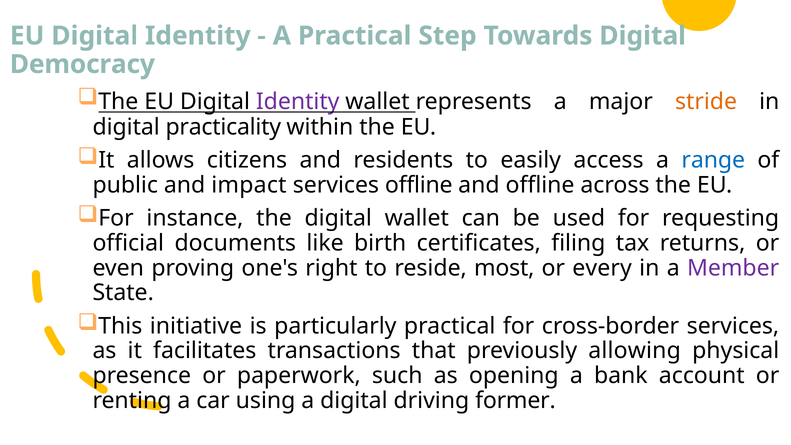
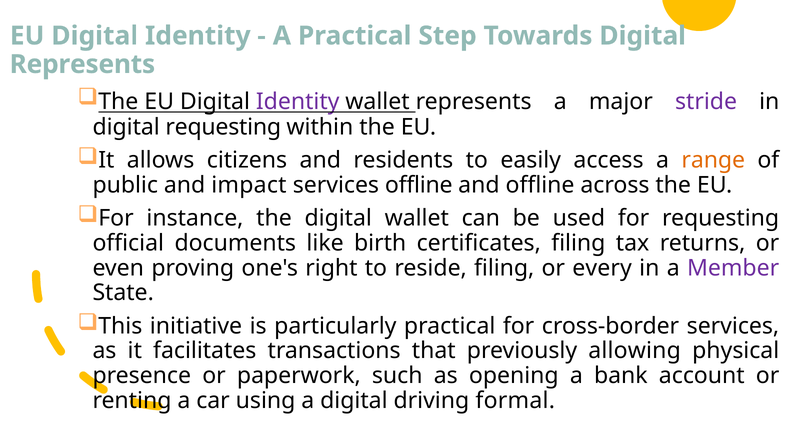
Democracy at (82, 64): Democracy -> Represents
stride colour: orange -> purple
digital practicality: practicality -> requesting
range colour: blue -> orange
reside most: most -> filing
former: former -> formal
